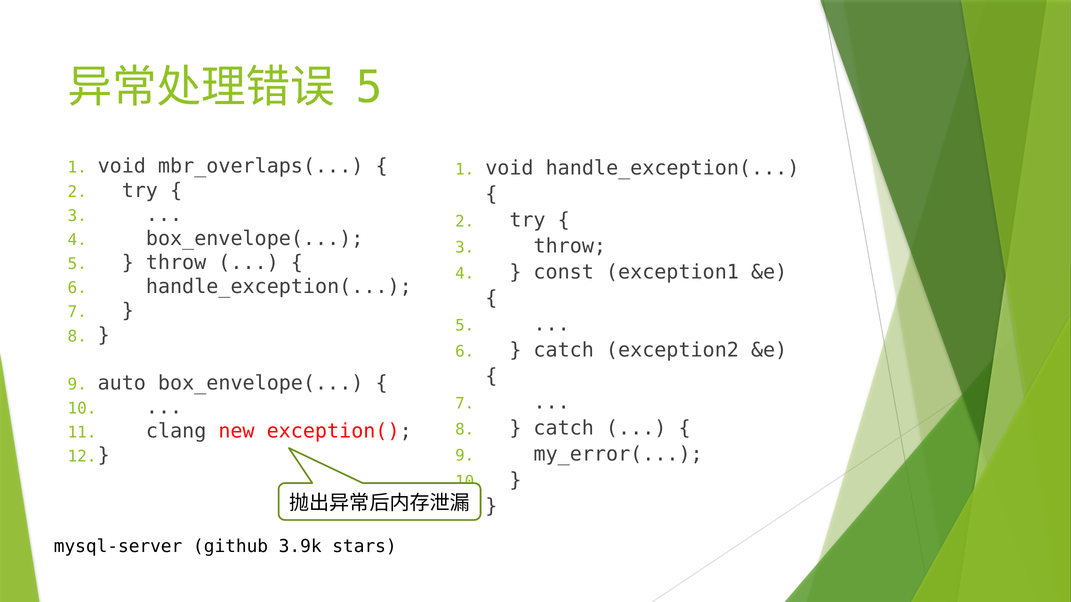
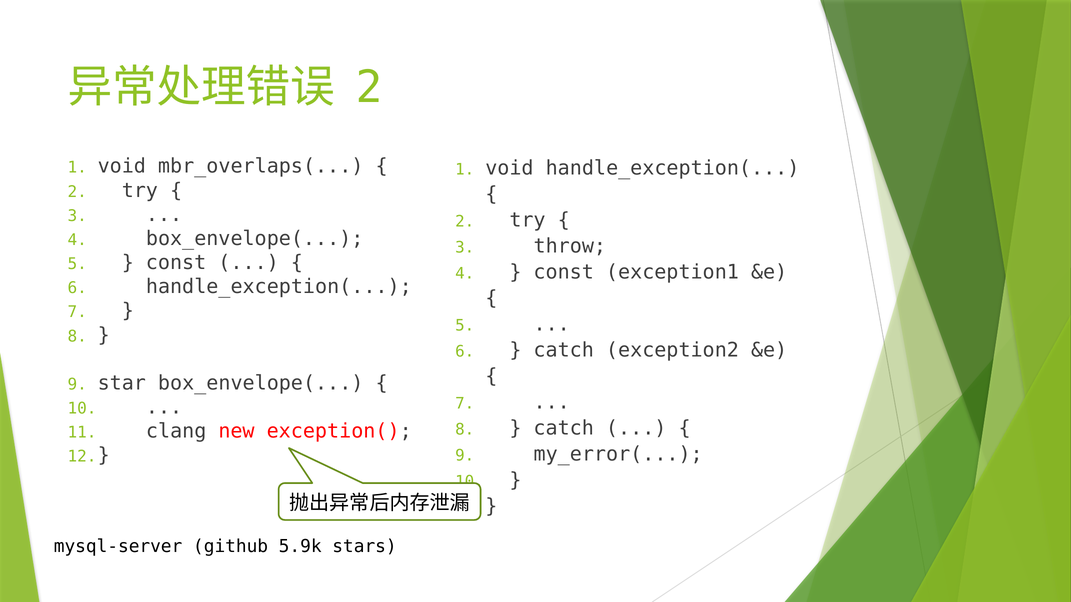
5 at (369, 87): 5 -> 2
throw at (176, 263): throw -> const
auto: auto -> star
3.9k: 3.9k -> 5.9k
